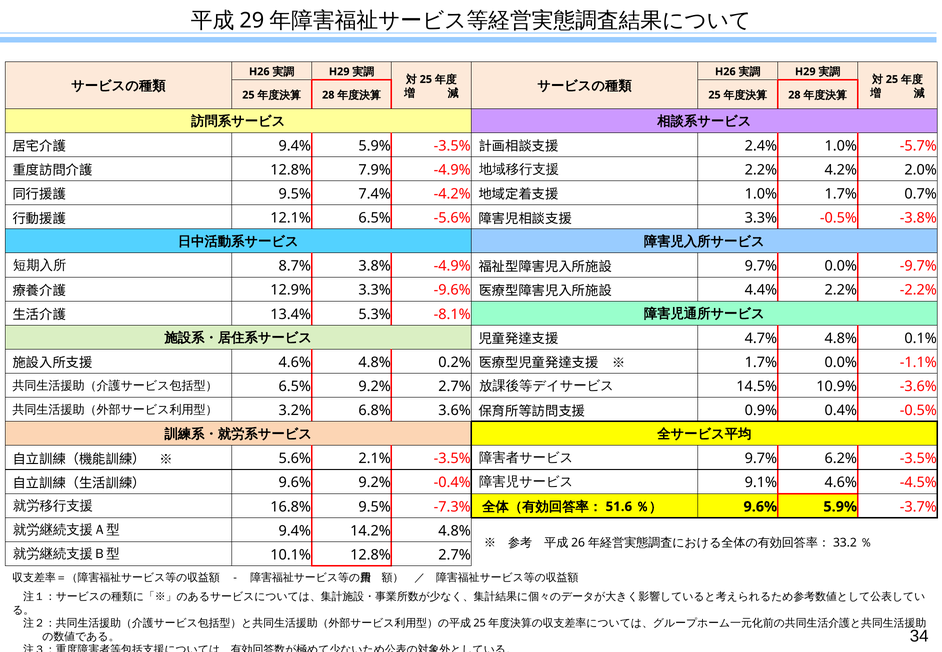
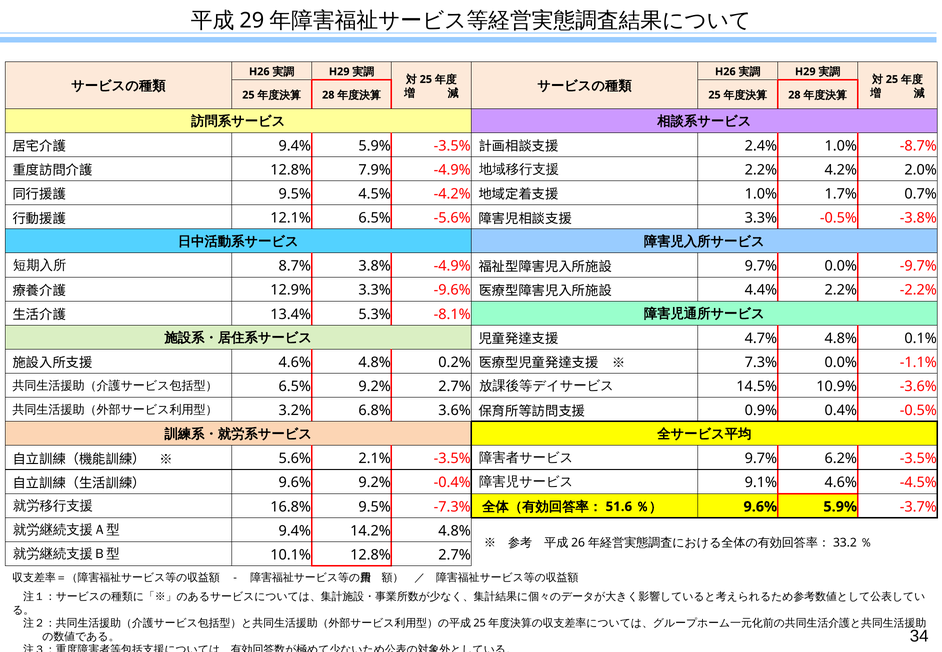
-5.7%: -5.7% -> -8.7%
7.4%: 7.4% -> 4.5%
1.7% at (761, 362): 1.7% -> 7.3%
